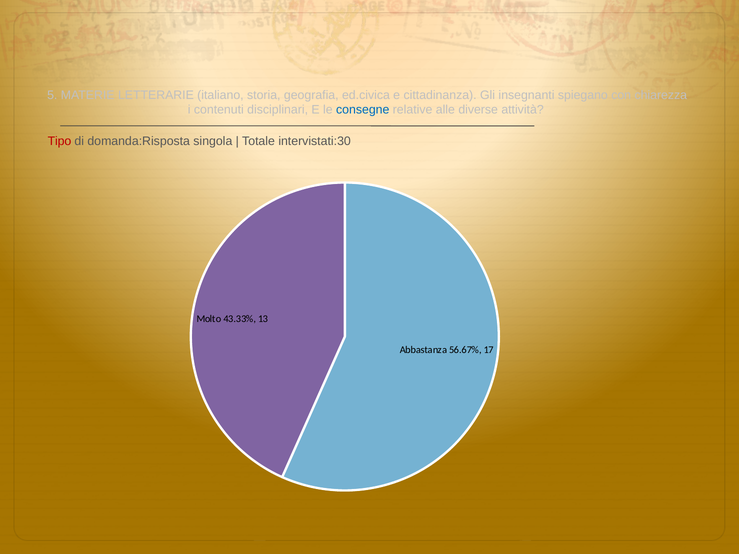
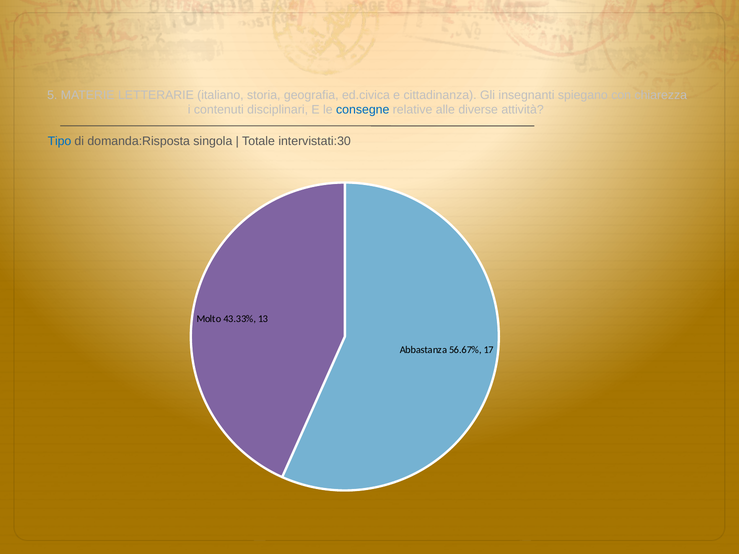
Tipo colour: red -> blue
